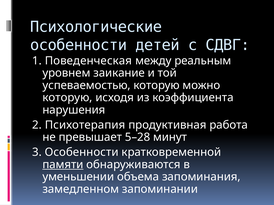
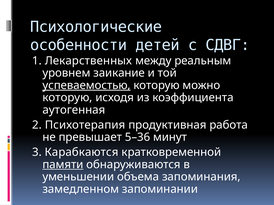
Поведенческая: Поведенческая -> Лекарственных
успеваемостью underline: none -> present
нарушения: нарушения -> аутогенная
5–28: 5–28 -> 5–36
3 Особенности: Особенности -> Карабкаются
